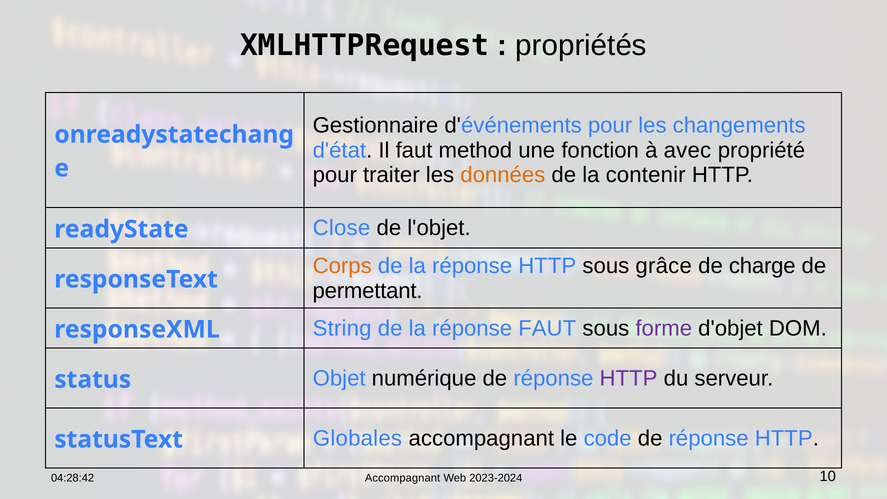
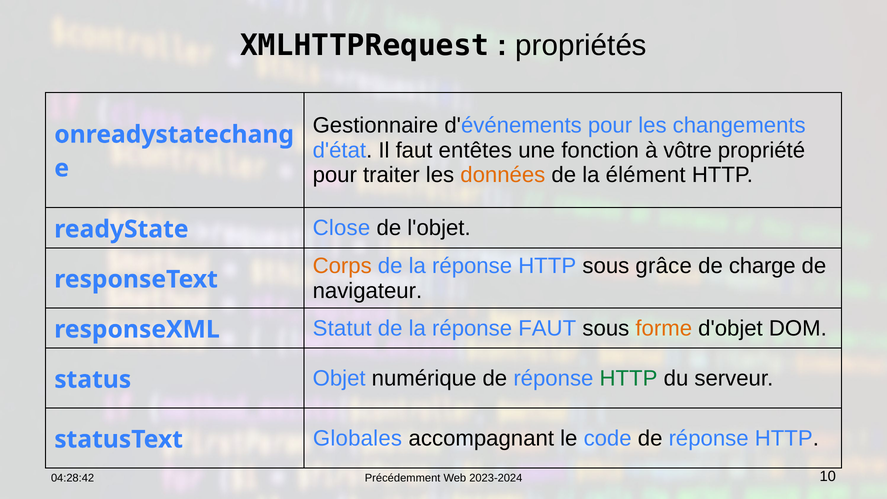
method: method -> entêtes
avec: avec -> vôtre
contenir: contenir -> élément
permettant: permettant -> navigateur
String: String -> Statut
forme colour: purple -> orange
HTTP at (628, 378) colour: purple -> green
Accompagnant at (403, 478): Accompagnant -> Précédemment
